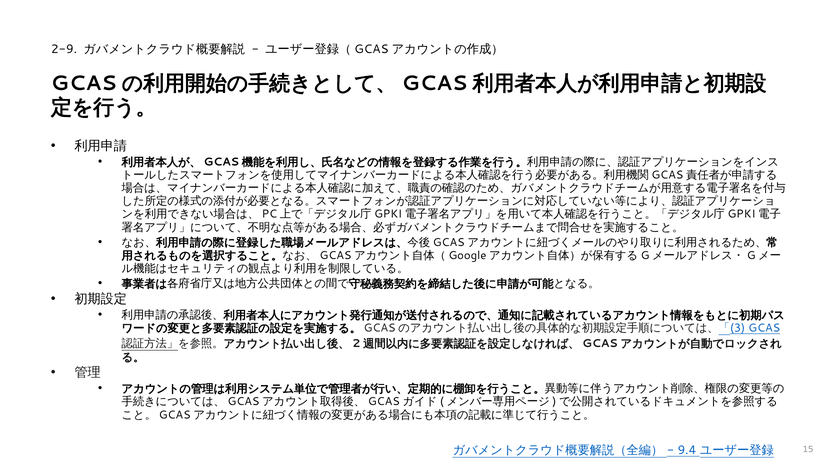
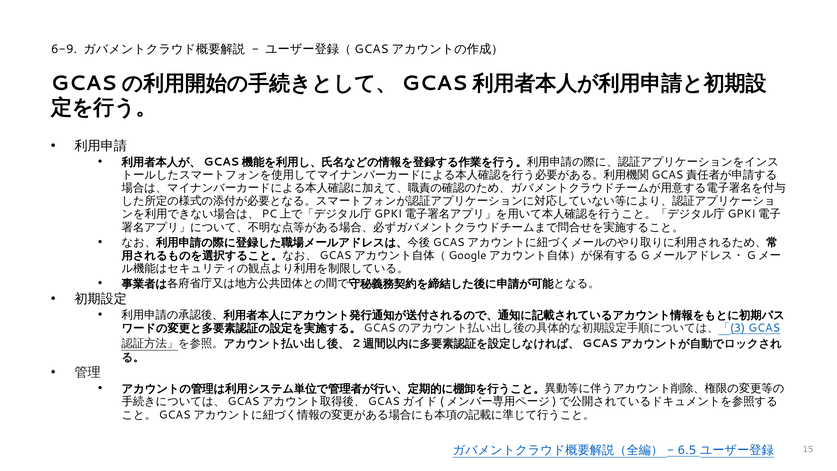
2-9: 2-9 -> 6-9
9.4: 9.4 -> 6.5
